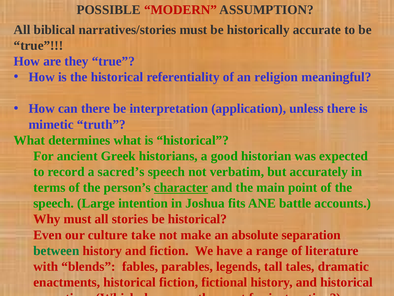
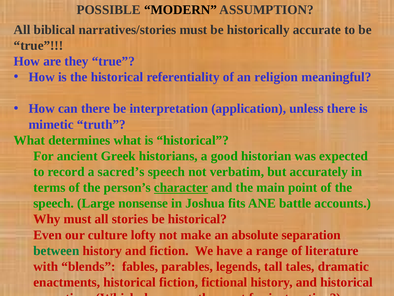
MODERN colour: red -> black
intention: intention -> nonsense
take: take -> lofty
